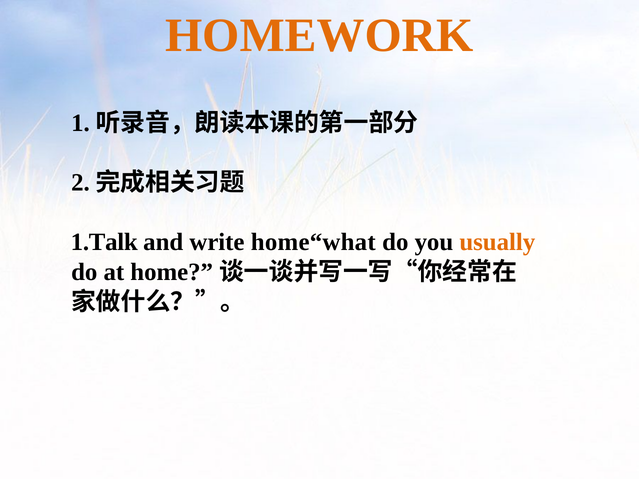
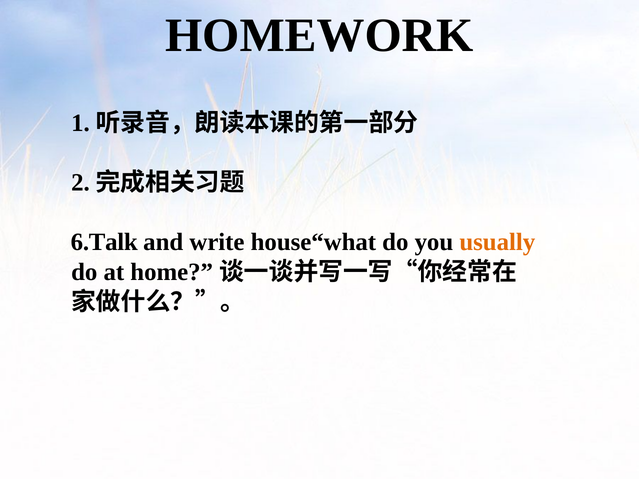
HOMEWORK colour: orange -> black
1.Talk: 1.Talk -> 6.Talk
home“what: home“what -> house“what
